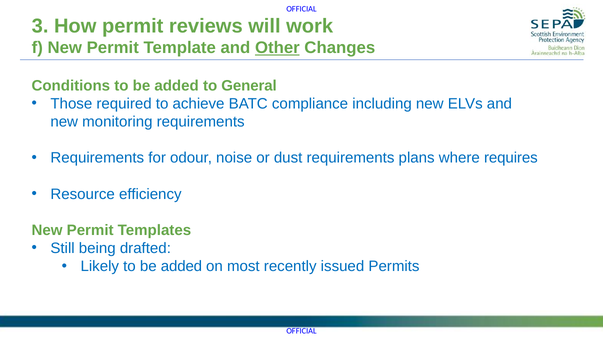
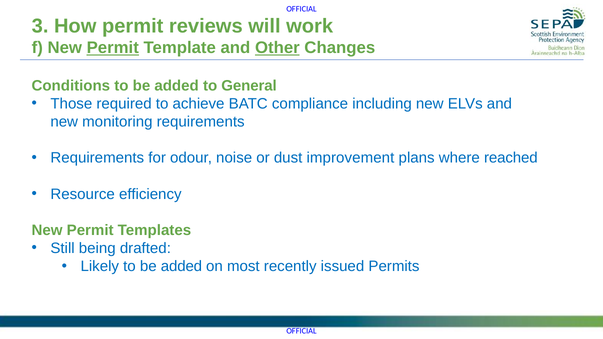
Permit at (113, 48) underline: none -> present
dust requirements: requirements -> improvement
requires: requires -> reached
